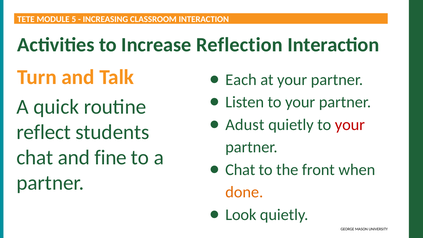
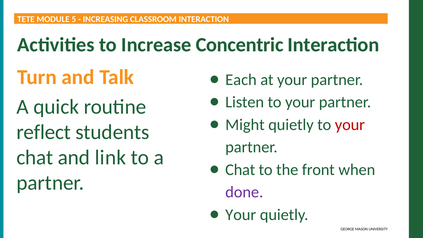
Reflection: Reflection -> Concentric
Adust: Adust -> Might
fine: fine -> link
done colour: orange -> purple
Look at (241, 215): Look -> Your
